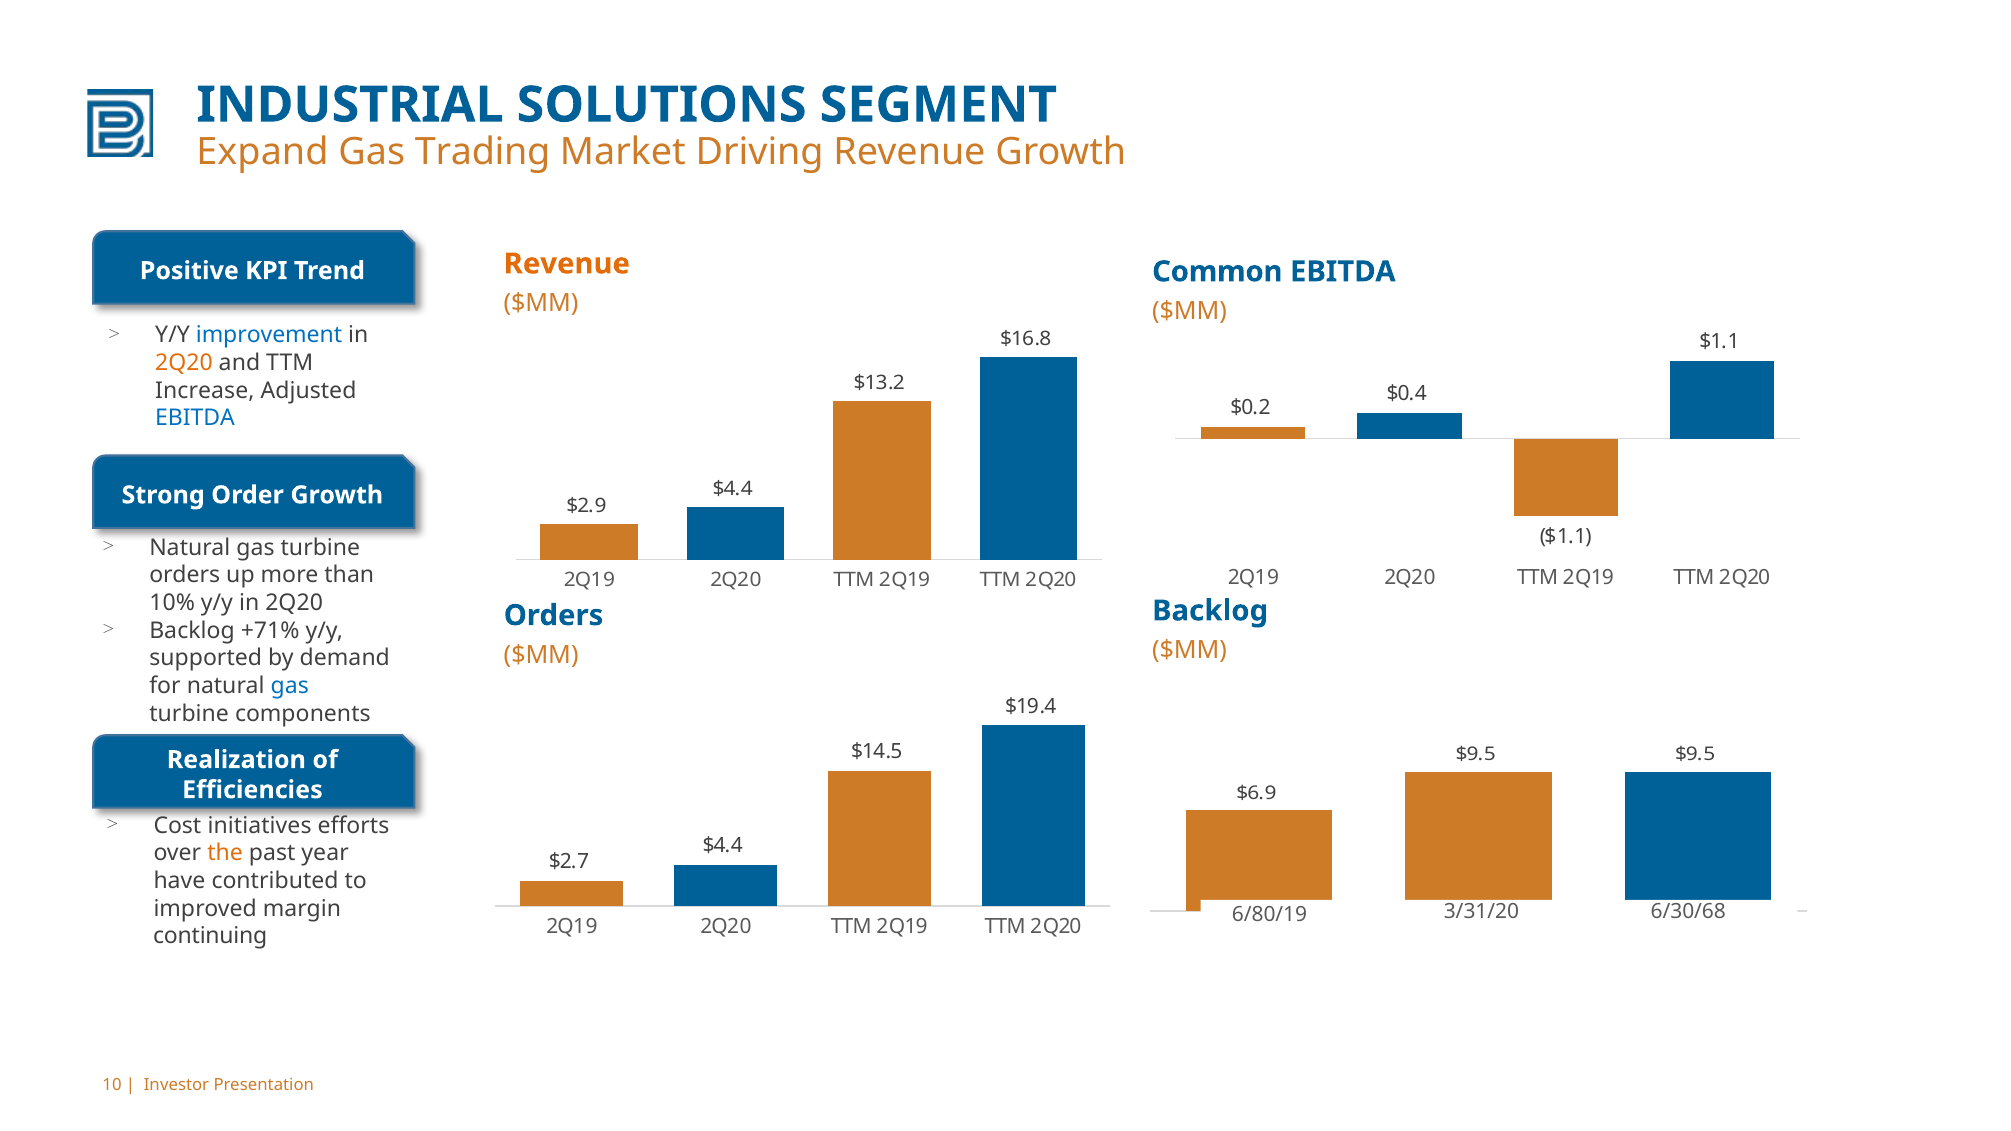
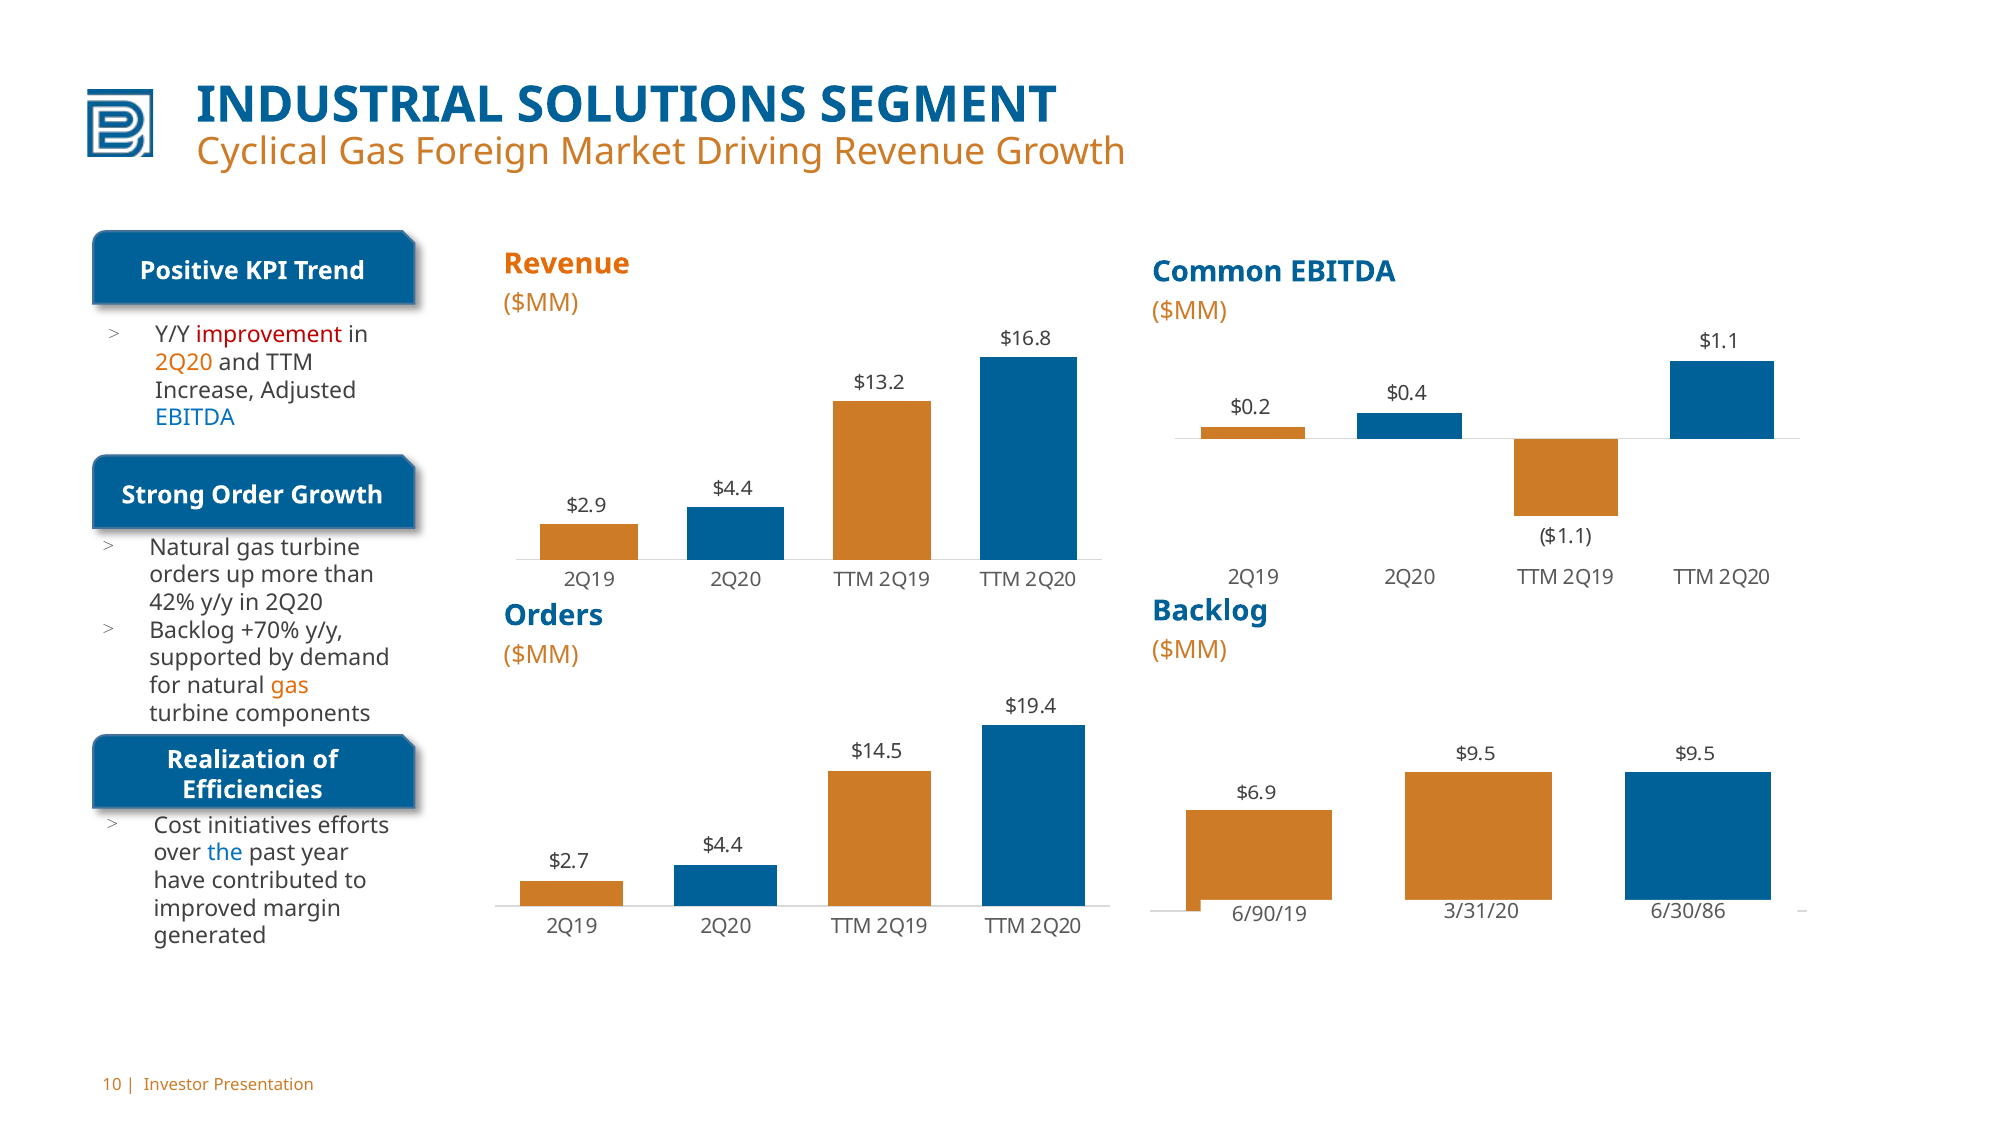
Expand: Expand -> Cyclical
Trading: Trading -> Foreign
improvement colour: blue -> red
10%: 10% -> 42%
+71%: +71% -> +70%
gas at (290, 686) colour: blue -> orange
the colour: orange -> blue
6/80/19: 6/80/19 -> 6/90/19
6/30/68: 6/30/68 -> 6/30/86
continuing: continuing -> generated
